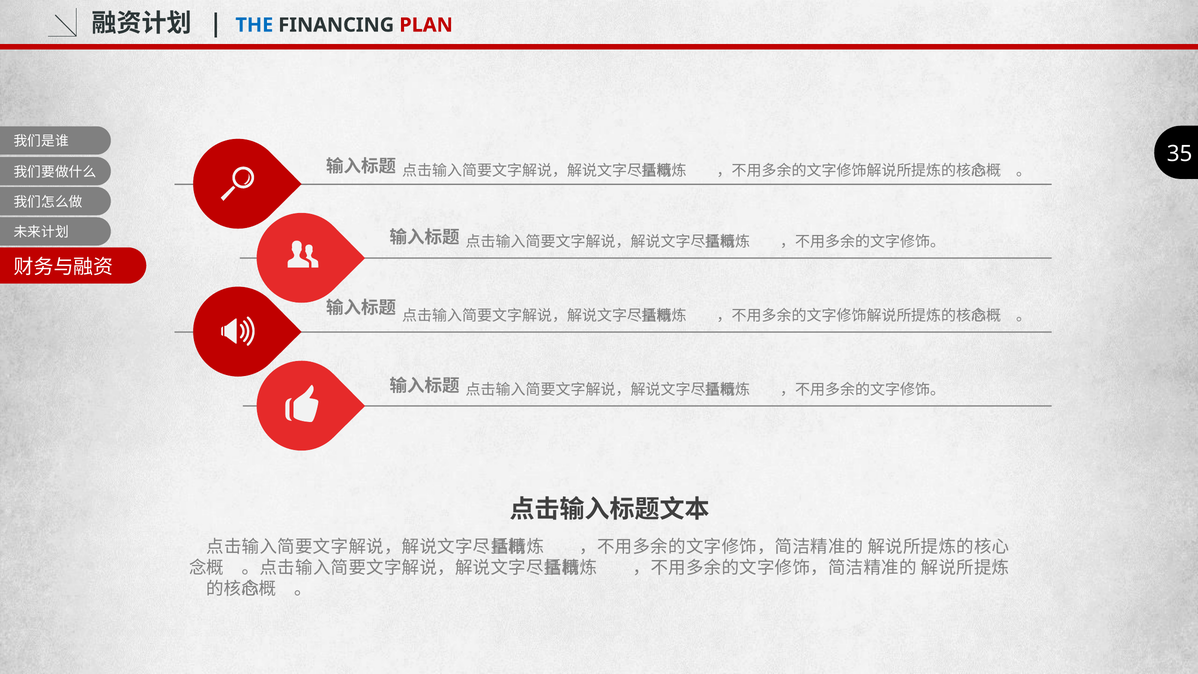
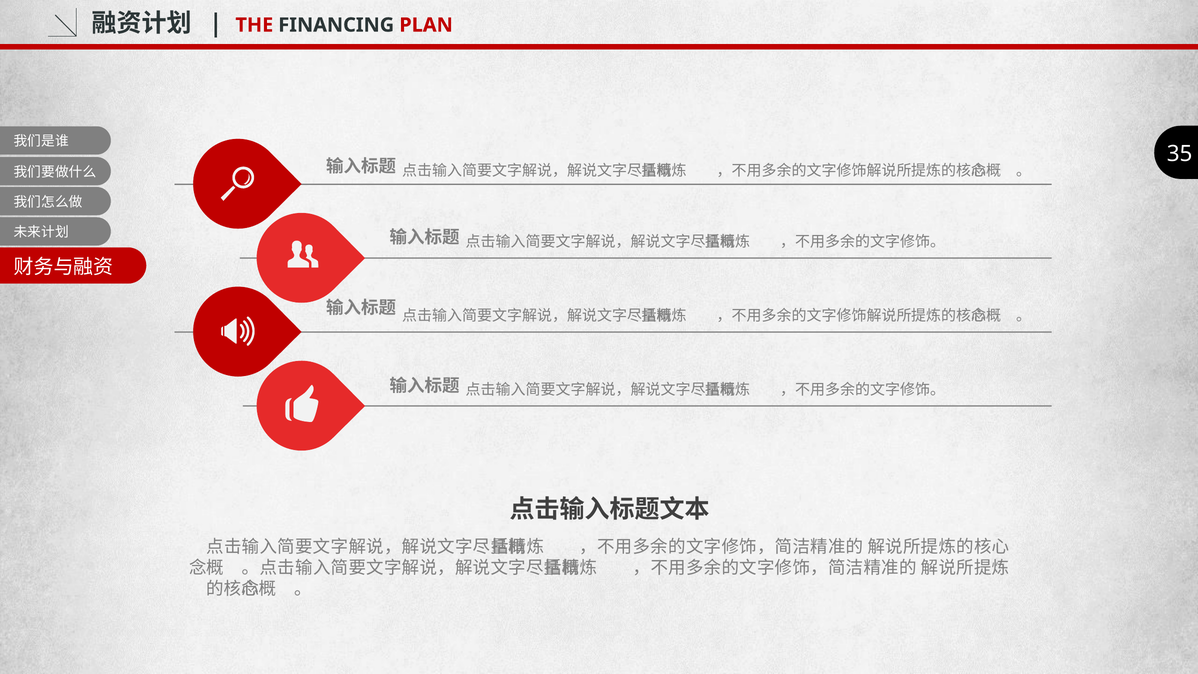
THE colour: blue -> red
